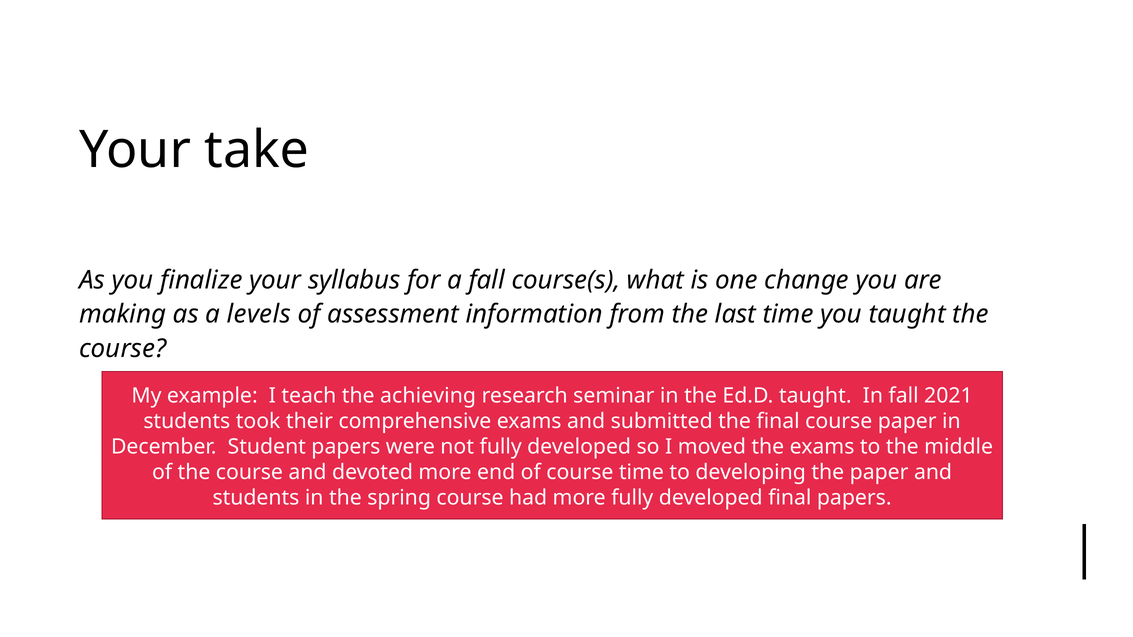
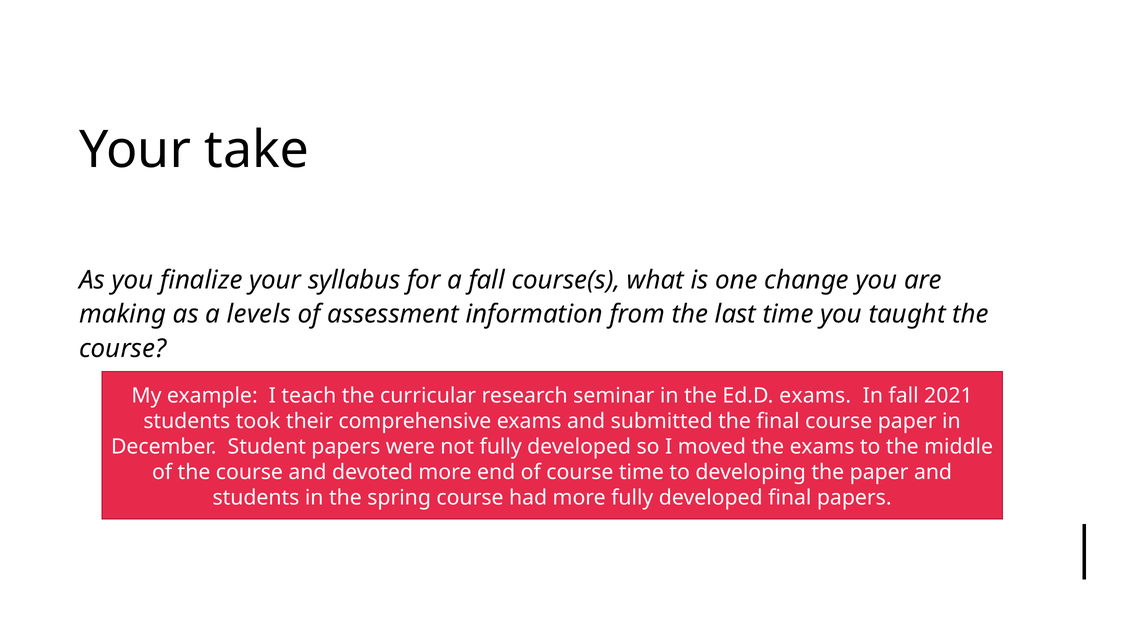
achieving: achieving -> curricular
Ed.D taught: taught -> exams
